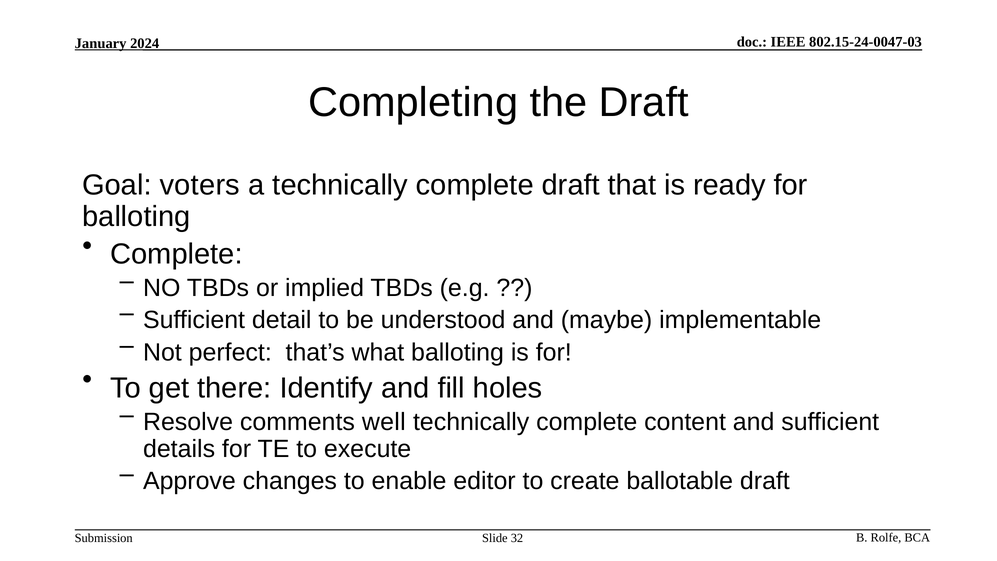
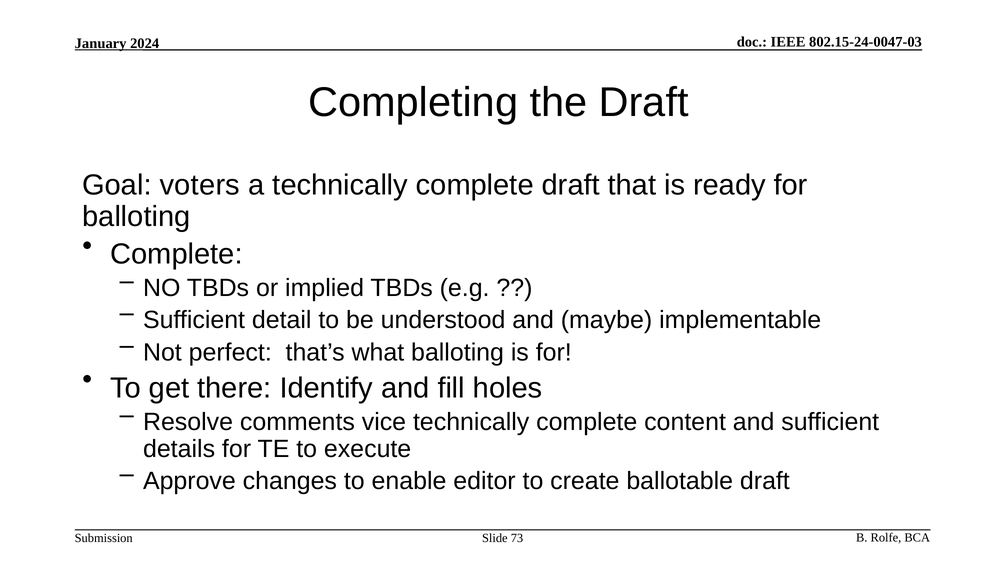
well: well -> vice
32: 32 -> 73
